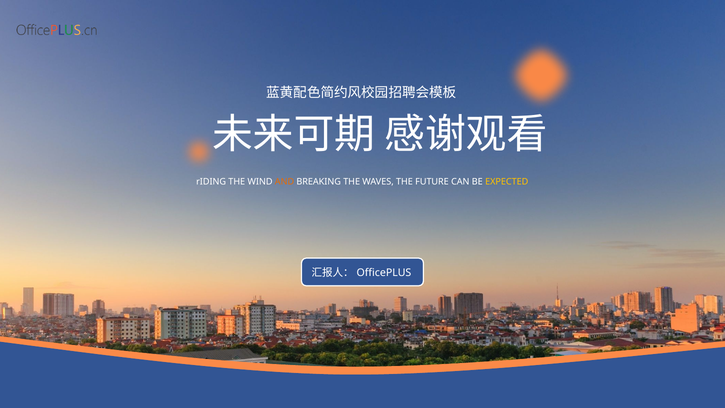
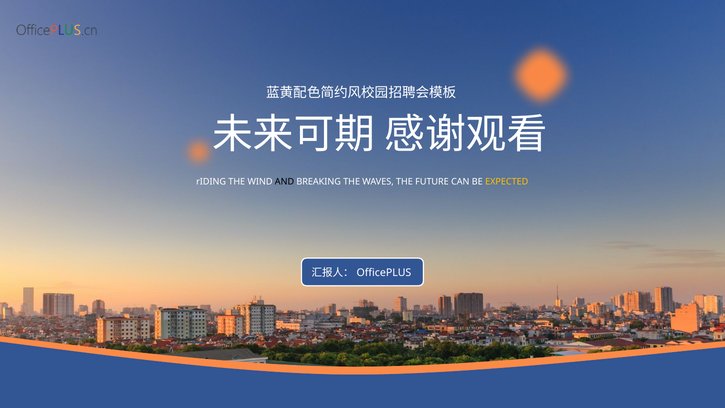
AND colour: orange -> black
